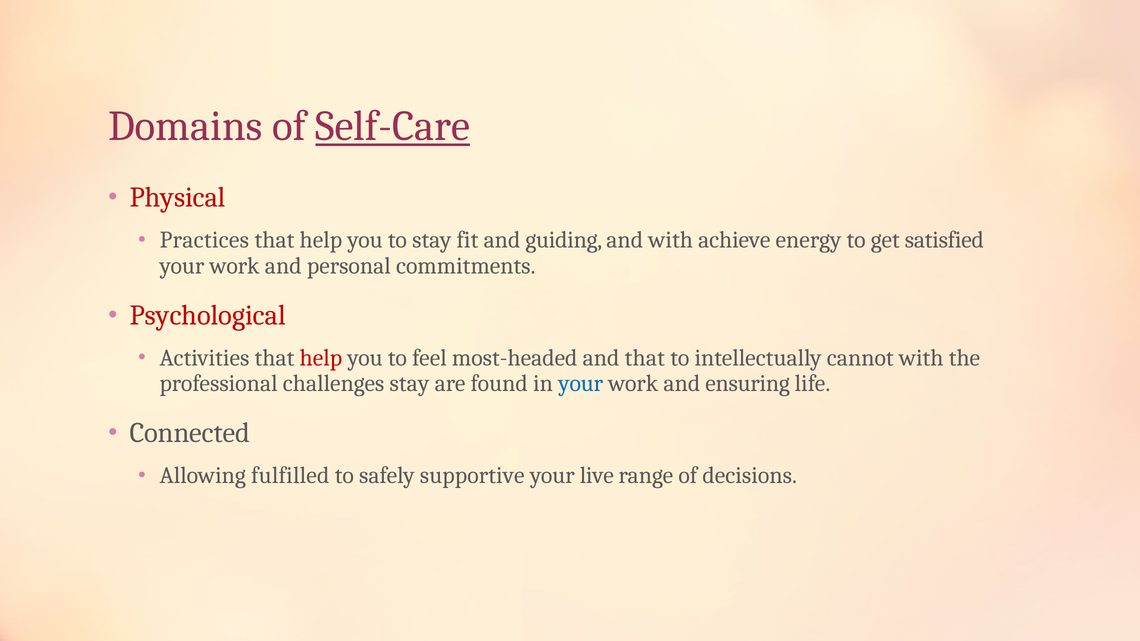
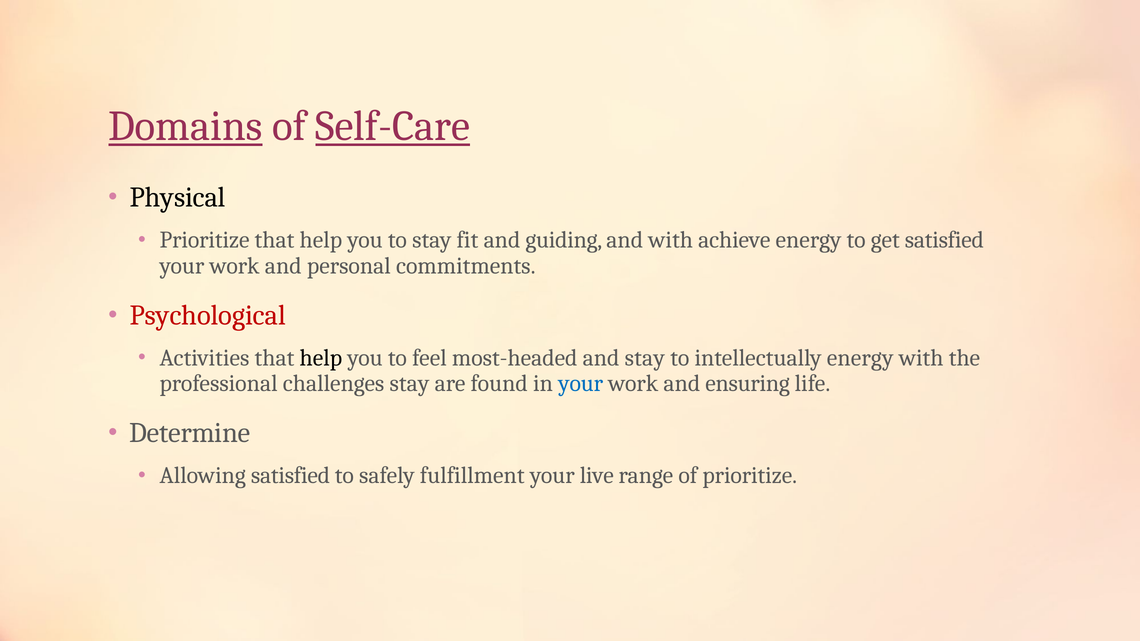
Domains underline: none -> present
Physical colour: red -> black
Practices at (204, 240): Practices -> Prioritize
help at (321, 358) colour: red -> black
and that: that -> stay
intellectually cannot: cannot -> energy
Connected: Connected -> Determine
Allowing fulfilled: fulfilled -> satisfied
supportive: supportive -> fulfillment
of decisions: decisions -> prioritize
